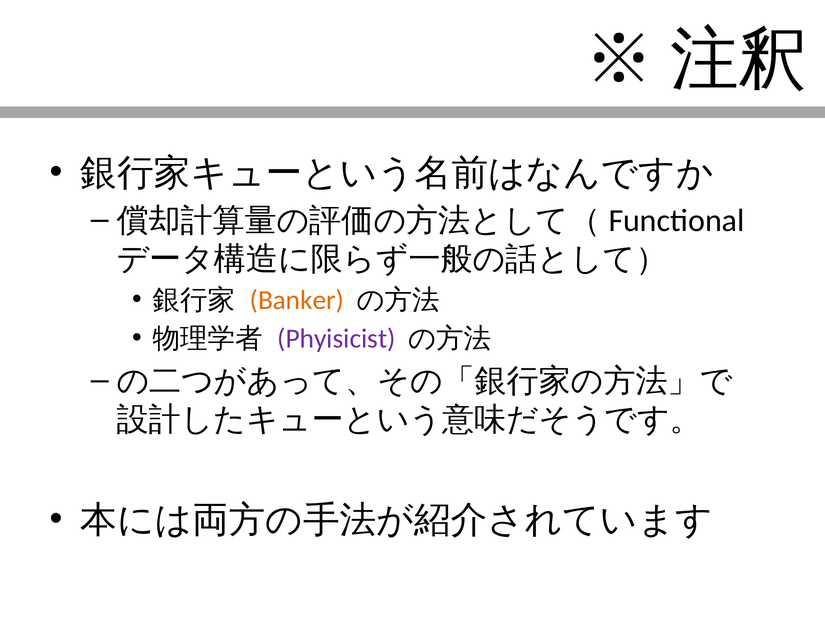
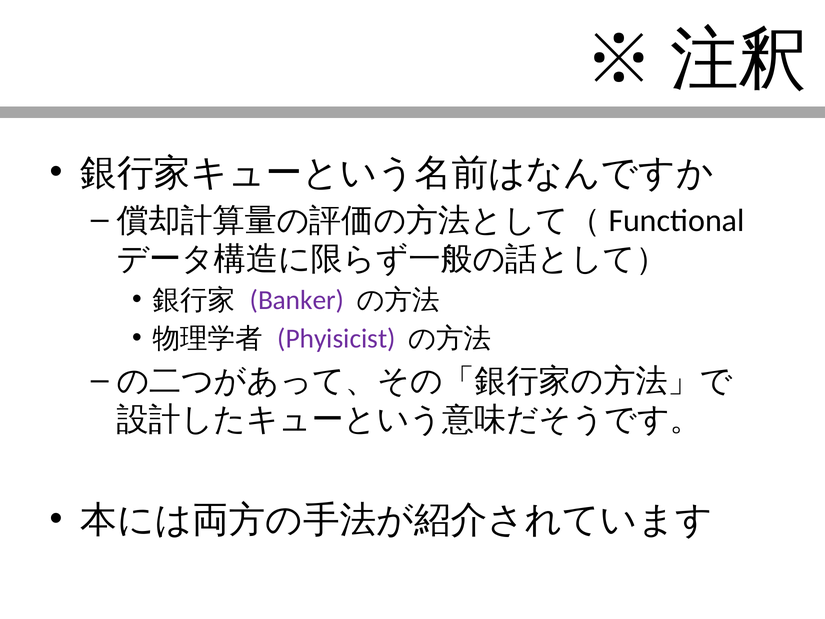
Banker colour: orange -> purple
